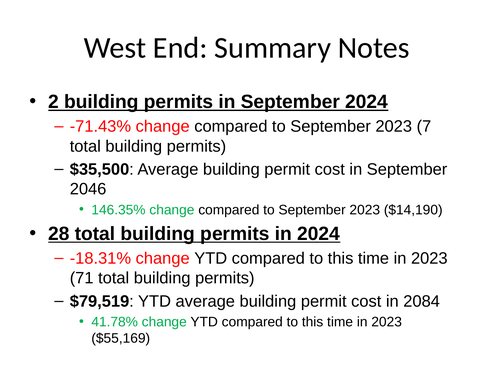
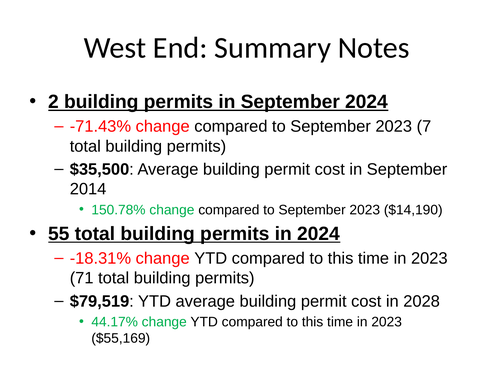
2046: 2046 -> 2014
146.35%: 146.35% -> 150.78%
28: 28 -> 55
2084: 2084 -> 2028
41.78%: 41.78% -> 44.17%
